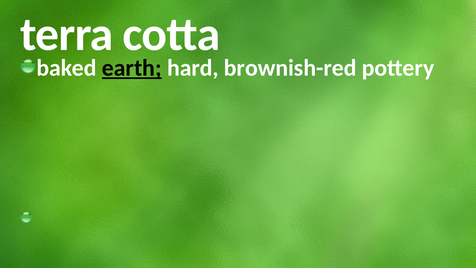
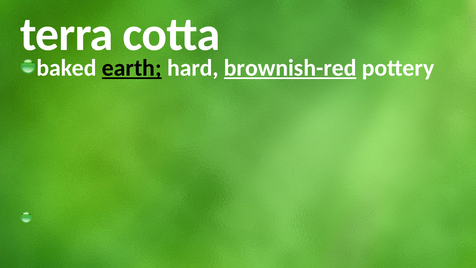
brownish-red underline: none -> present
